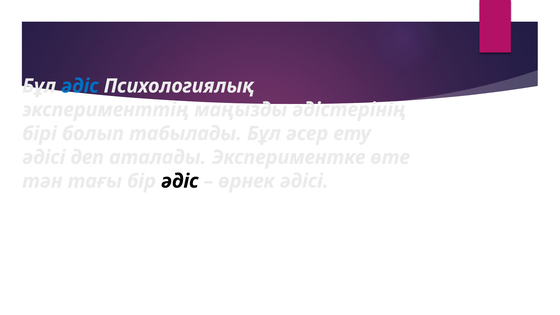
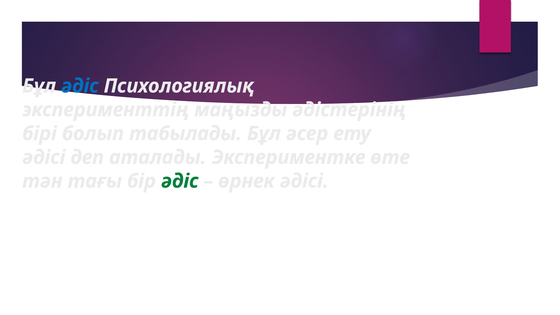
әдіс at (180, 181) colour: black -> green
